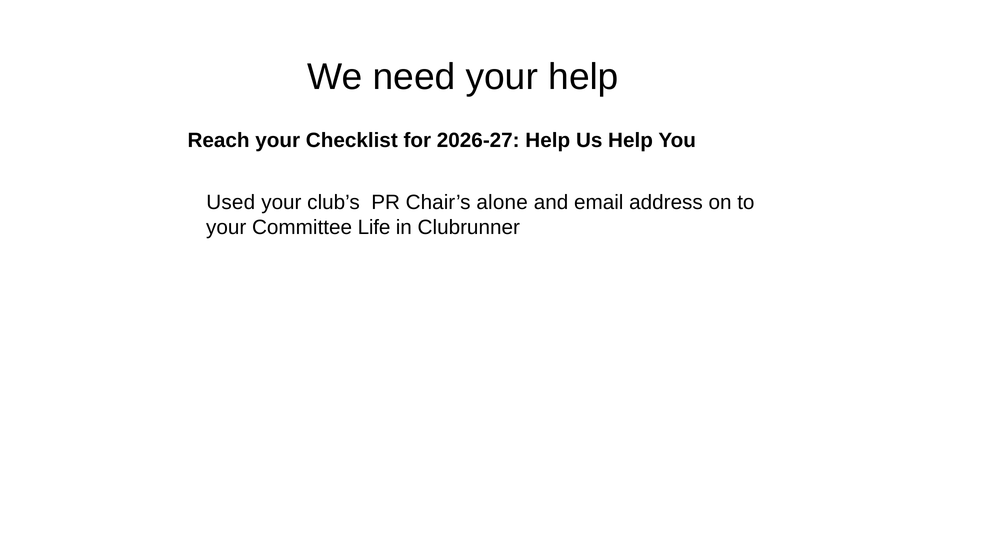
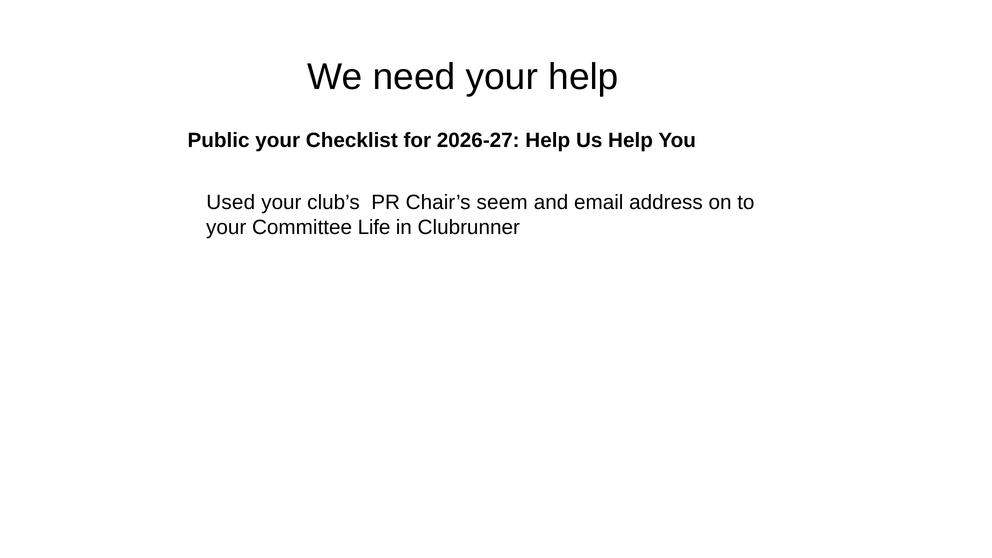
Reach: Reach -> Public
alone: alone -> seem
